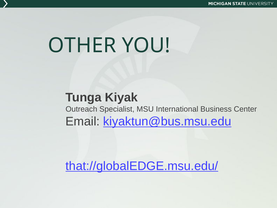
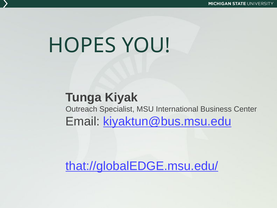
OTHER: OTHER -> HOPES
